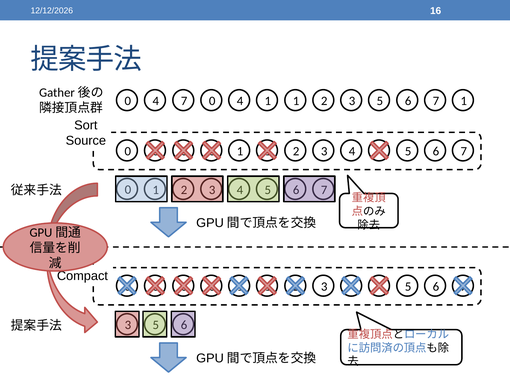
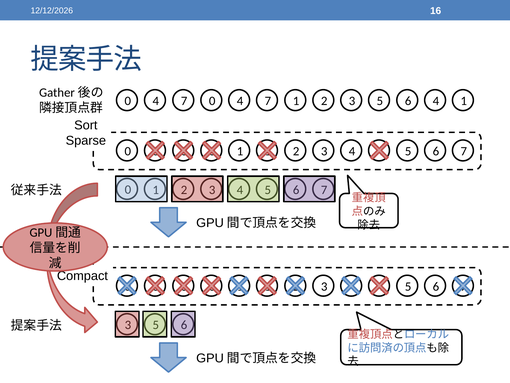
7 0 4 1: 1 -> 7
3 5 6 7: 7 -> 4
Source: Source -> Sparse
